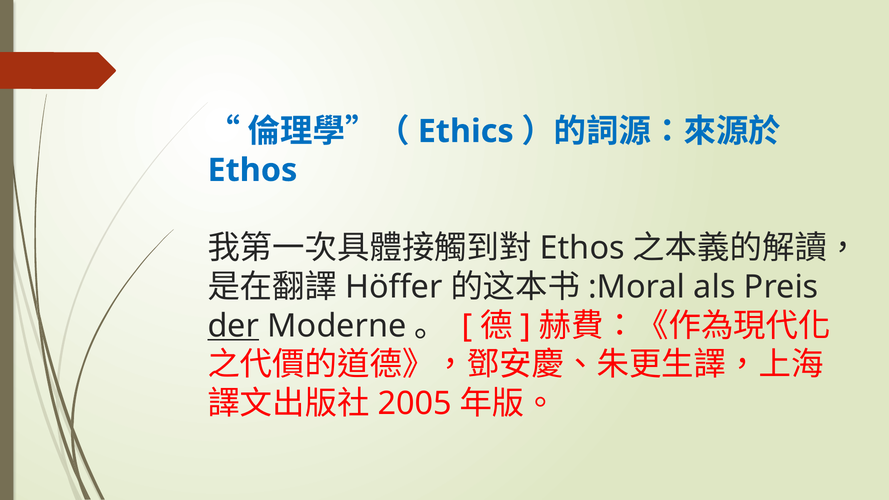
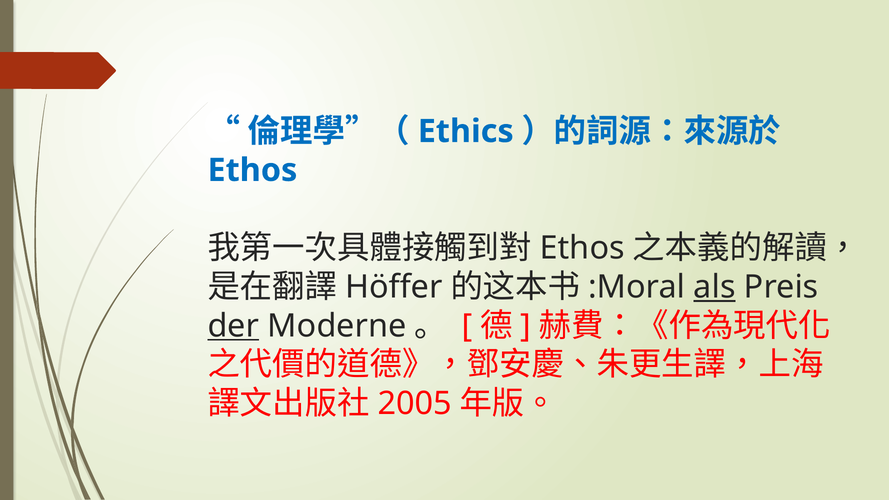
als underline: none -> present
